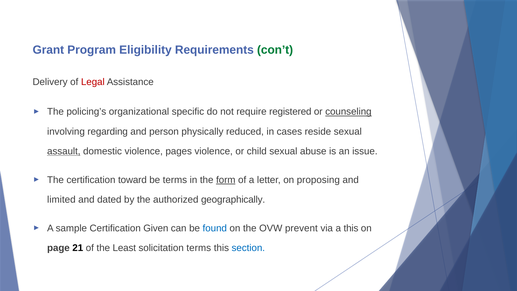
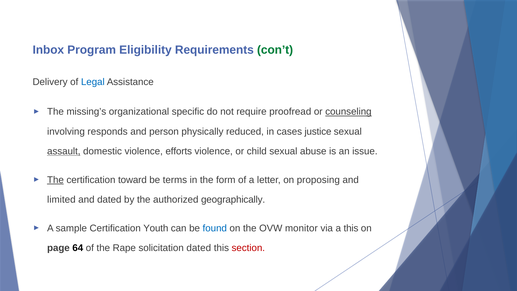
Grant: Grant -> Inbox
Legal colour: red -> blue
policing’s: policing’s -> missing’s
registered: registered -> proofread
regarding: regarding -> responds
reside: reside -> justice
pages: pages -> efforts
The at (55, 180) underline: none -> present
form underline: present -> none
Given: Given -> Youth
prevent: prevent -> monitor
21: 21 -> 64
Least: Least -> Rape
solicitation terms: terms -> dated
section colour: blue -> red
